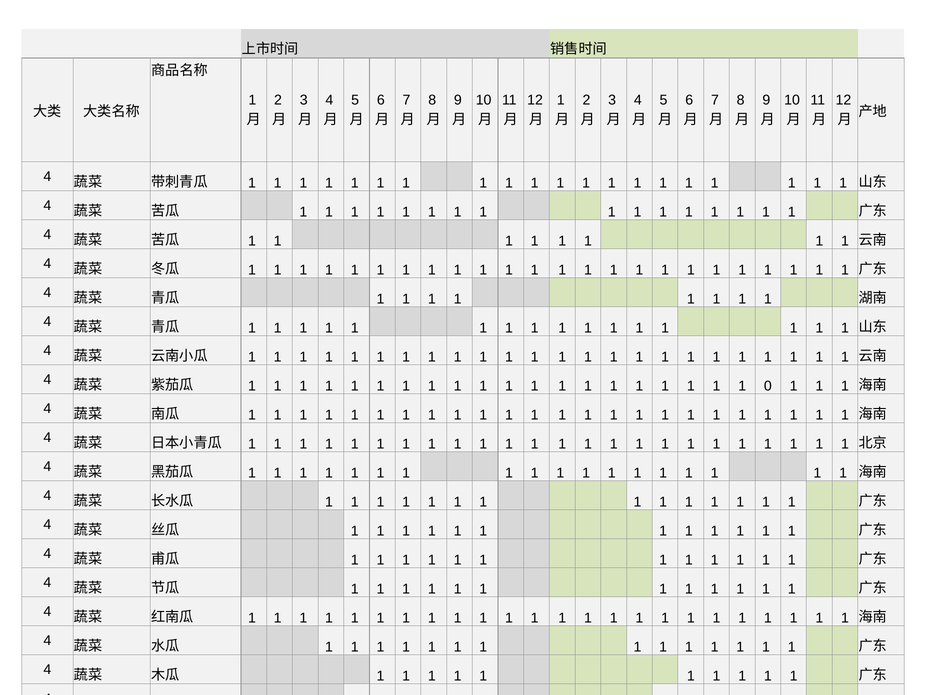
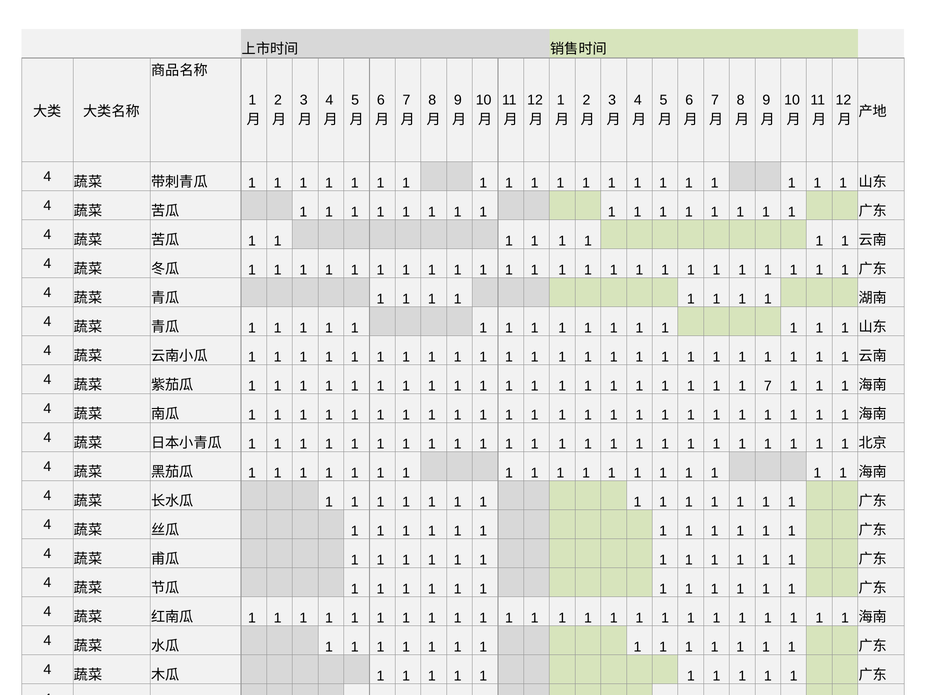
1 0: 0 -> 7
